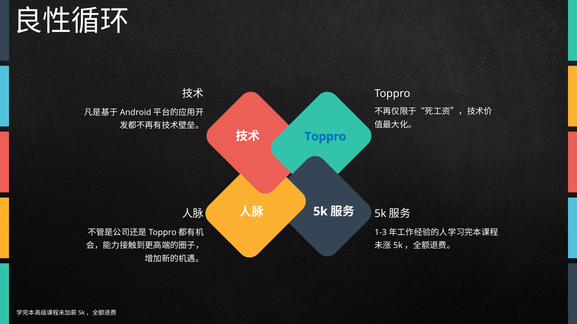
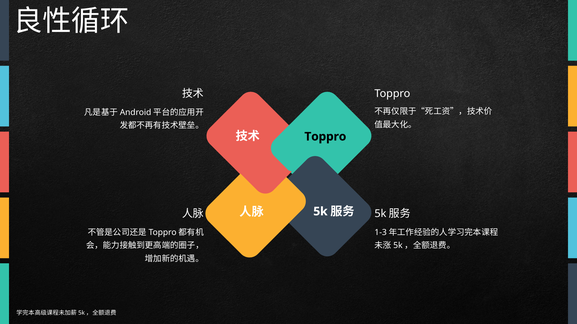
Toppro at (325, 137) colour: blue -> black
